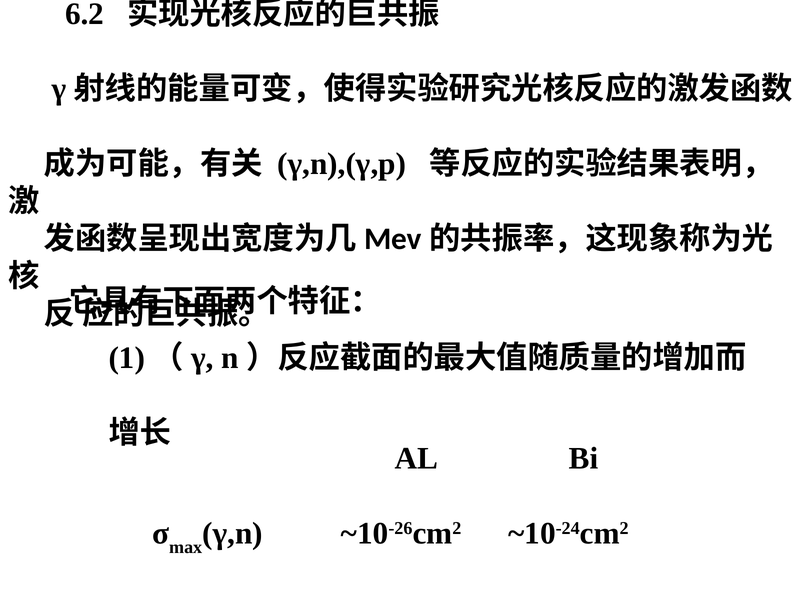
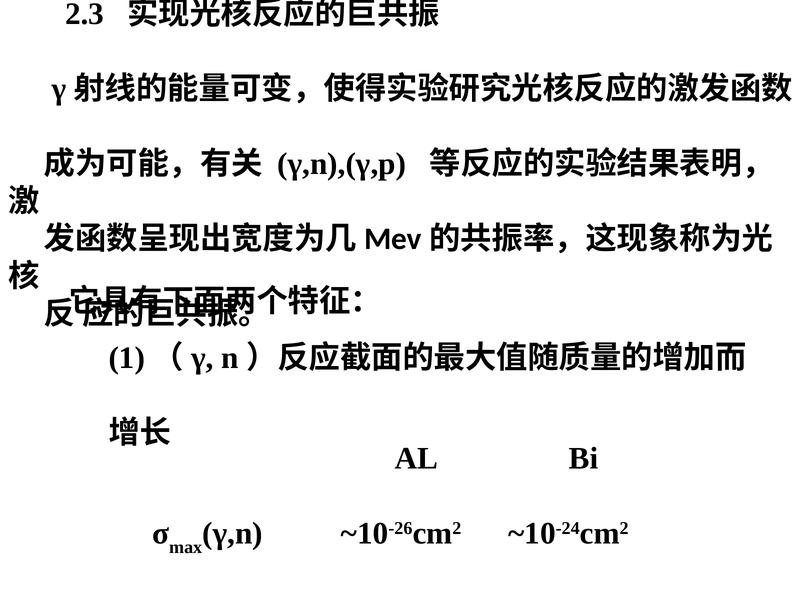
6.2: 6.2 -> 2.3
